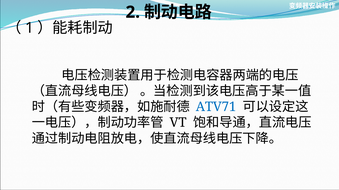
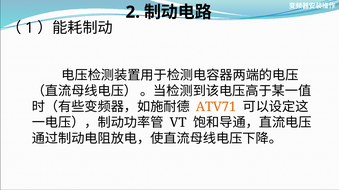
ATV71 colour: blue -> orange
